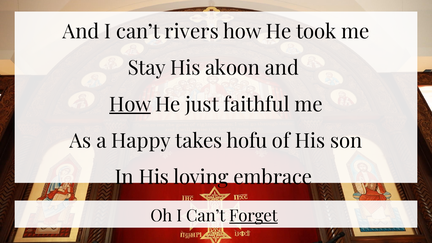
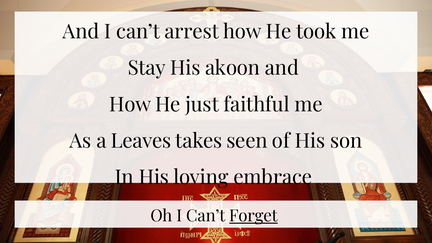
rivers: rivers -> arrest
How at (130, 105) underline: present -> none
Happy: Happy -> Leaves
hofu: hofu -> seen
